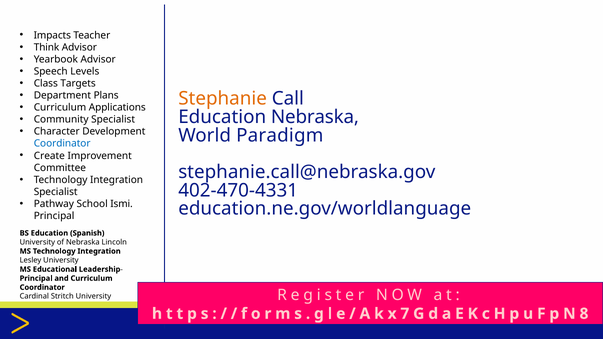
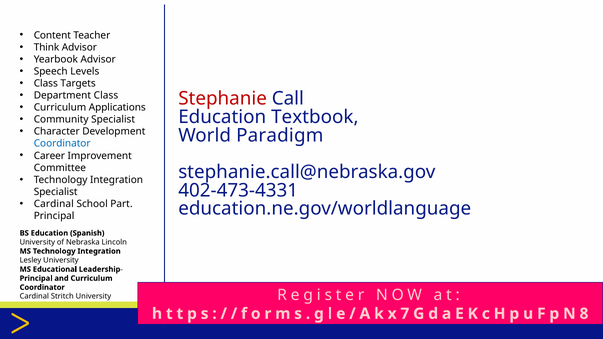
Impacts: Impacts -> Content
Department Plans: Plans -> Class
Stephanie colour: orange -> red
Education Nebraska: Nebraska -> Textbook
Create: Create -> Career
402-470-4331: 402-470-4331 -> 402-473-4331
Pathway at (54, 204): Pathway -> Cardinal
Ismi: Ismi -> Part
